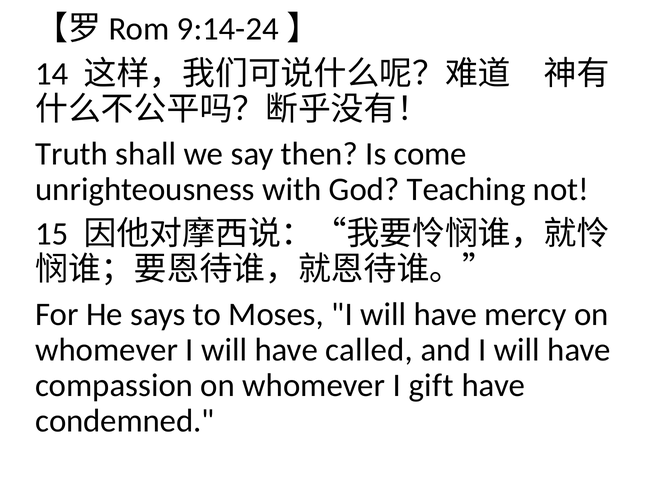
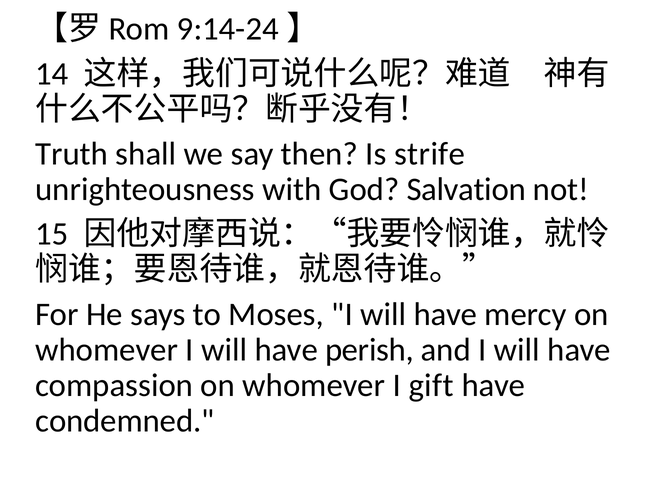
come: come -> strife
Teaching: Teaching -> Salvation
called: called -> perish
